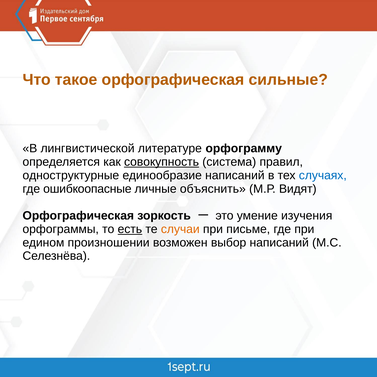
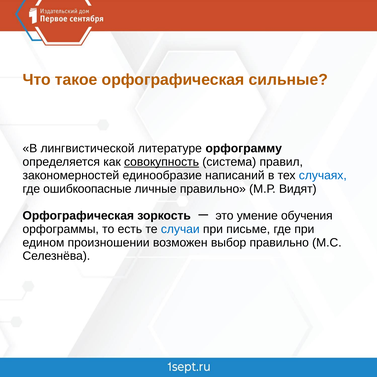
одноструктурные: одноструктурные -> закономерностей
личные объяснить: объяснить -> правильно
изучения: изучения -> обучения
есть underline: present -> none
случаи colour: orange -> blue
выбор написаний: написаний -> правильно
